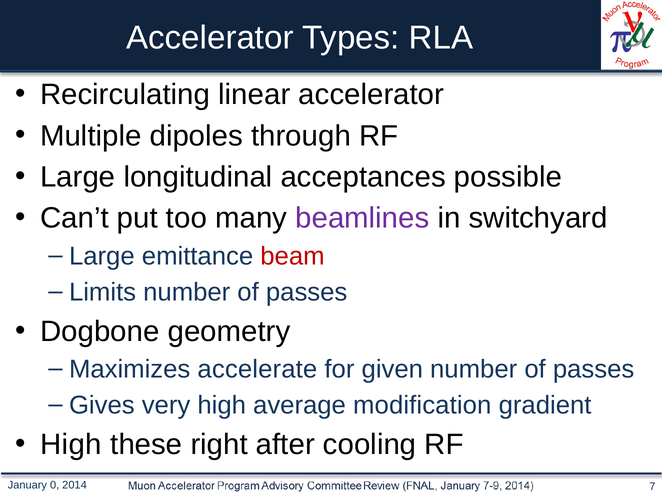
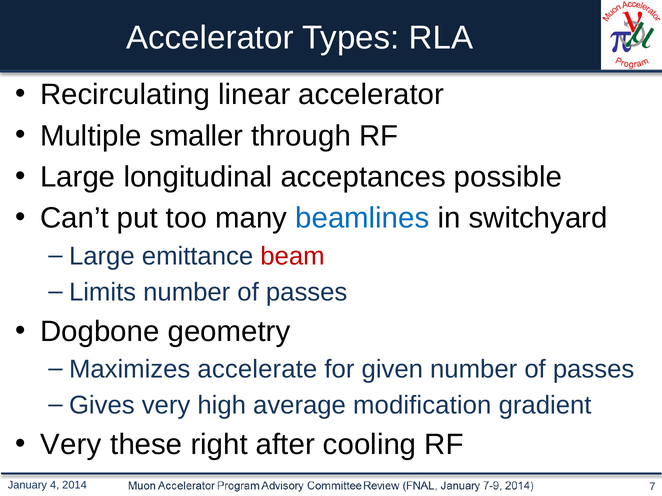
dipoles: dipoles -> smaller
beamlines colour: purple -> blue
High at (71, 445): High -> Very
0: 0 -> 4
